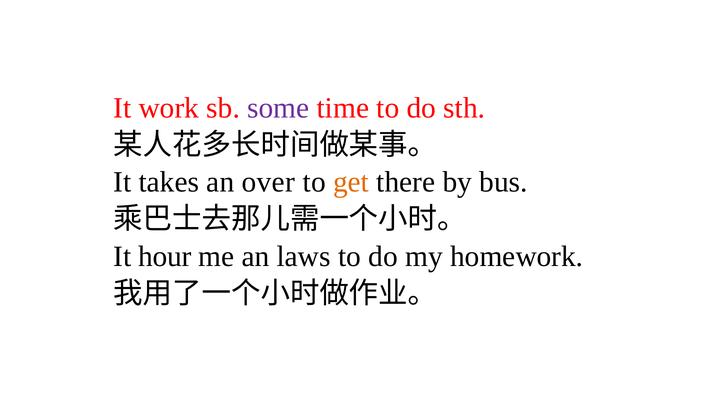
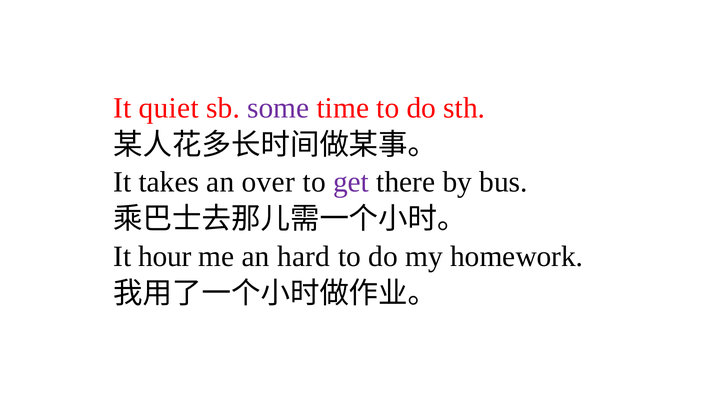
work: work -> quiet
get colour: orange -> purple
laws: laws -> hard
